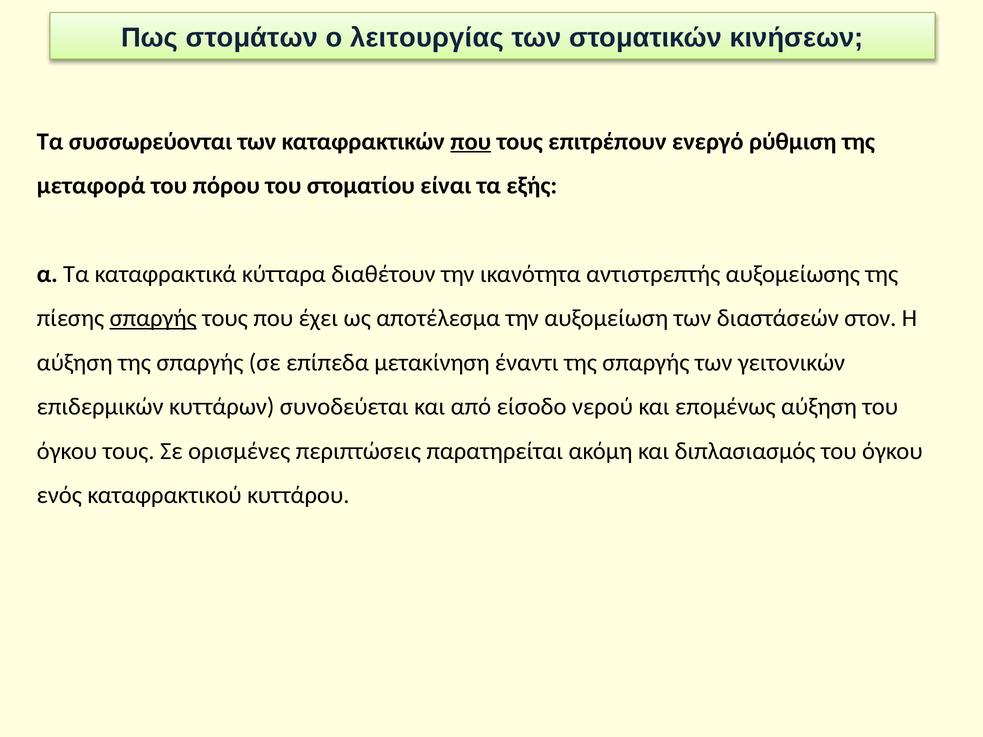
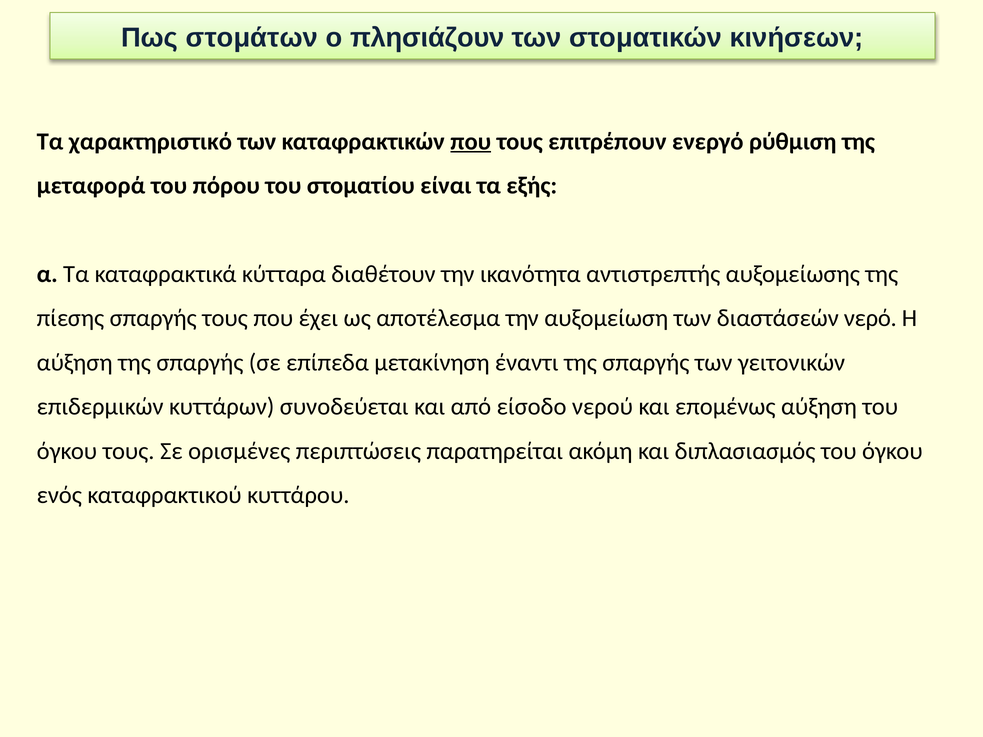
λειτουργίας: λειτουργίας -> πλησιάζουν
συσσωρεύονται: συσσωρεύονται -> χαρακτηριστικό
σπαργής at (153, 318) underline: present -> none
στον: στον -> νερό
